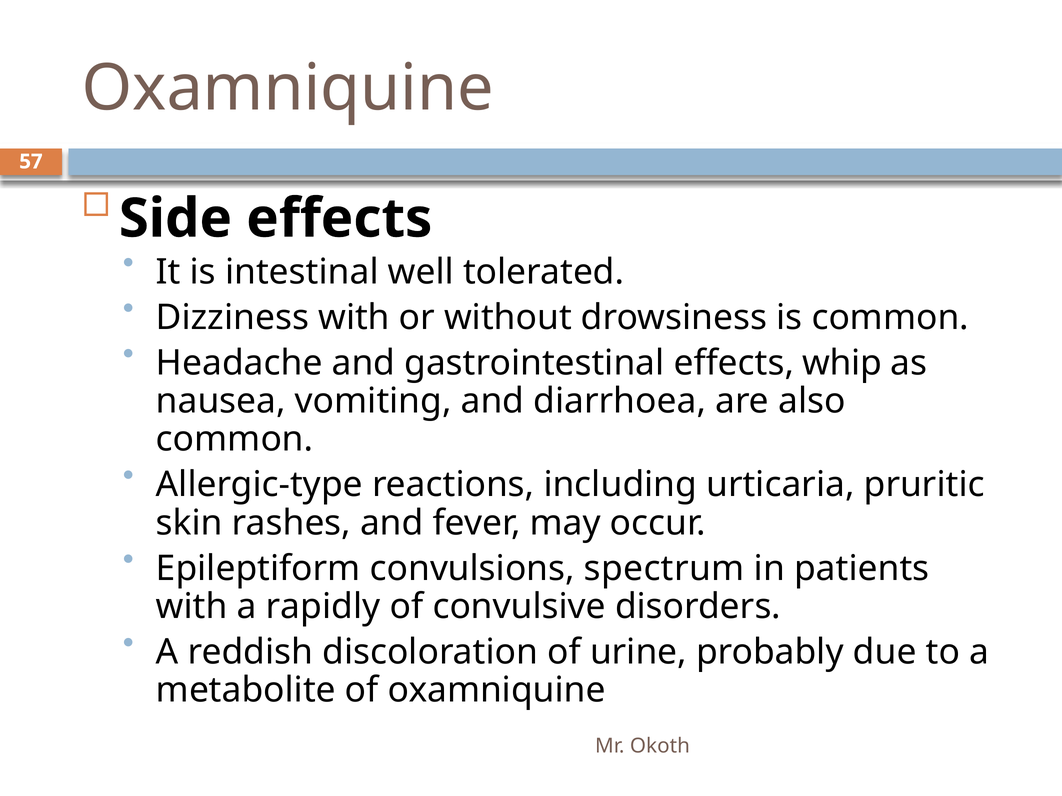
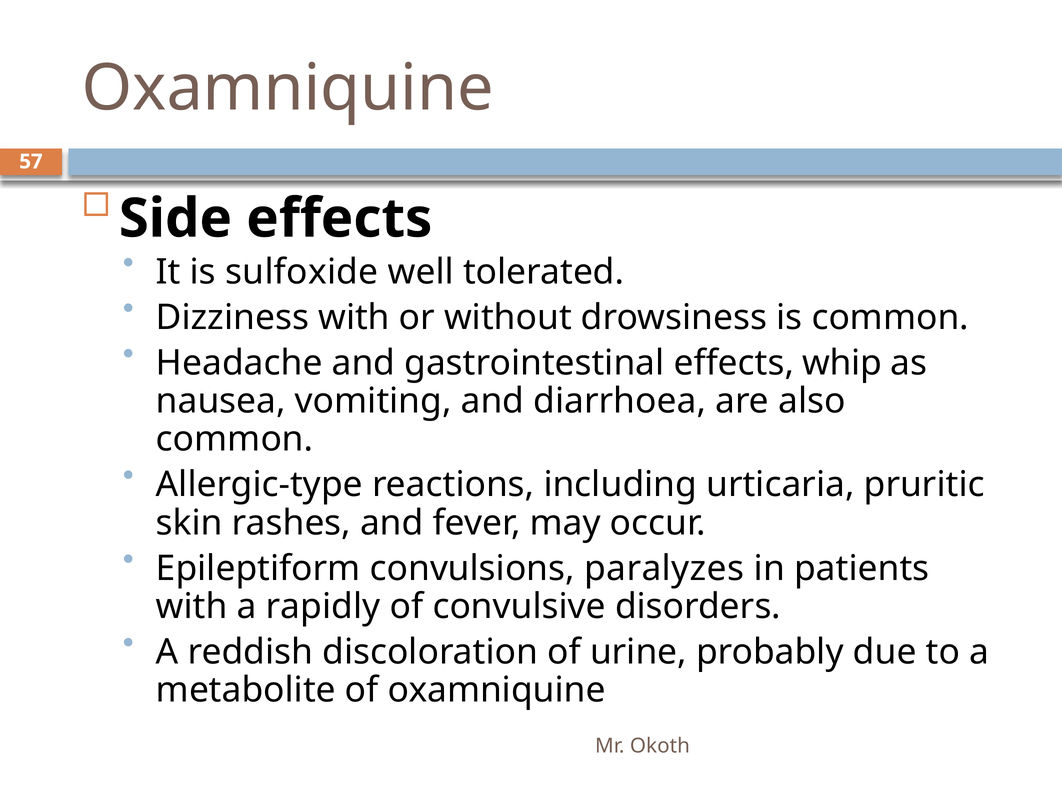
intestinal: intestinal -> sulfoxide
spectrum: spectrum -> paralyzes
